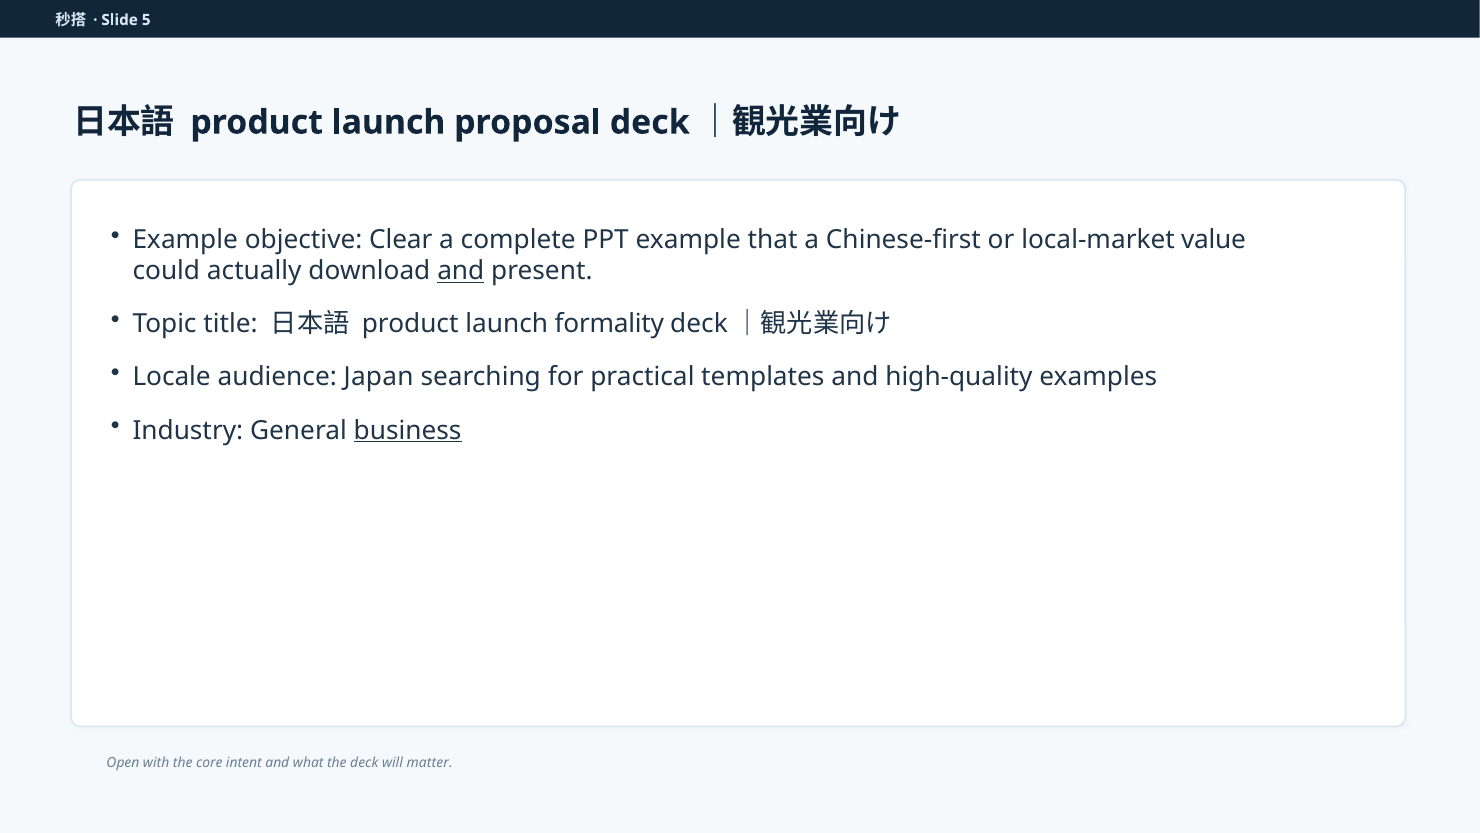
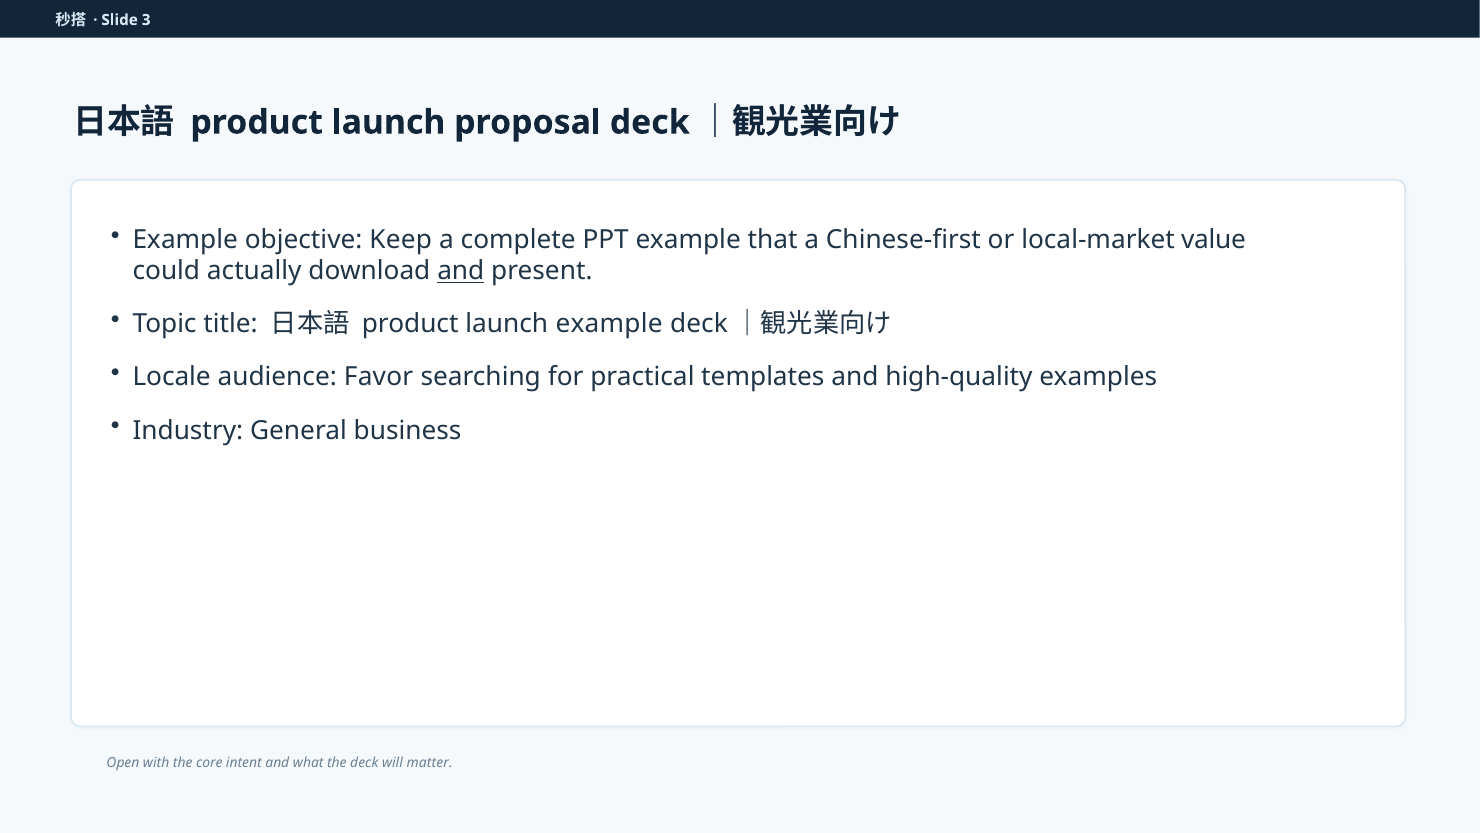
5: 5 -> 3
Clear: Clear -> Keep
launch formality: formality -> example
Japan: Japan -> Favor
business underline: present -> none
